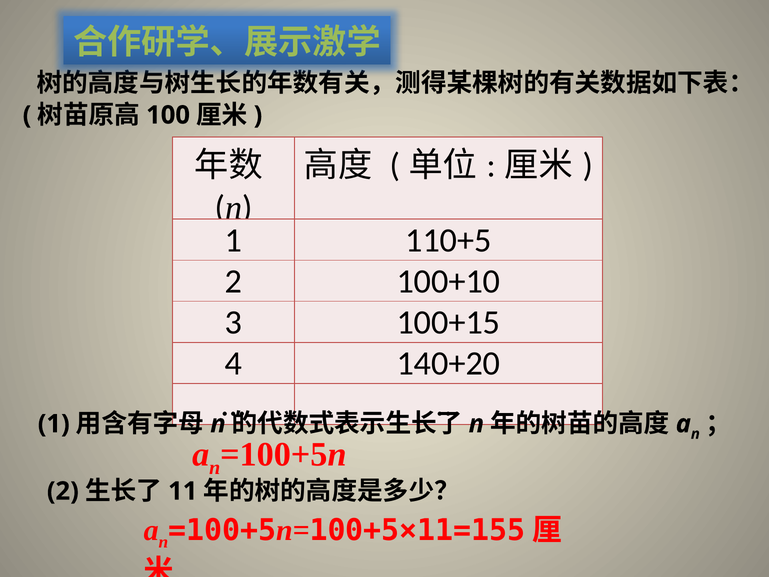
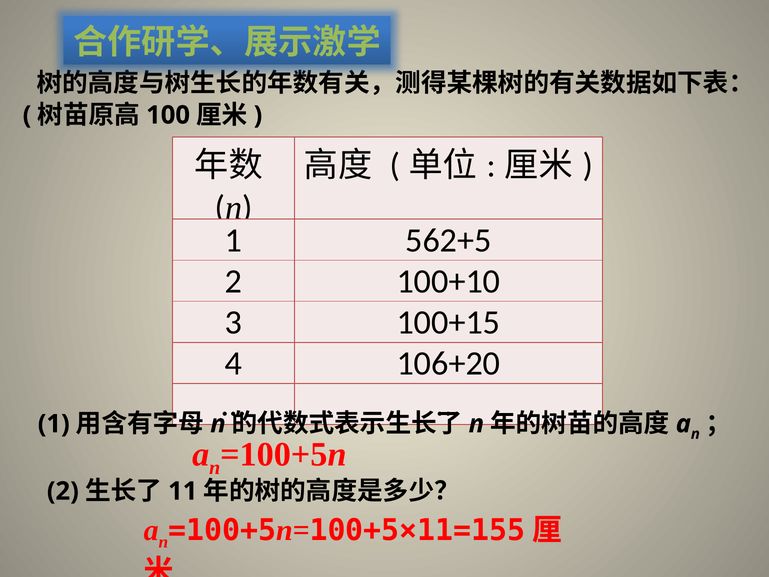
110+5: 110+5 -> 562+5
140+20: 140+20 -> 106+20
